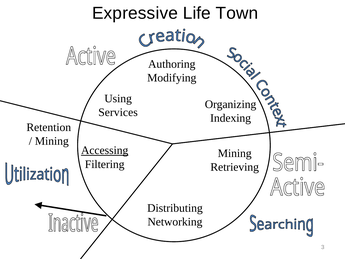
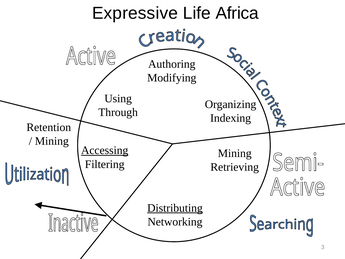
Town: Town -> Africa
Services: Services -> Through
Distributing underline: none -> present
